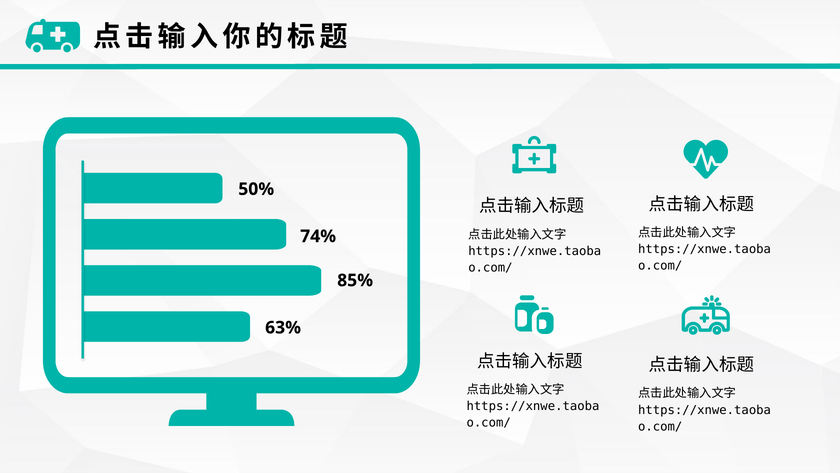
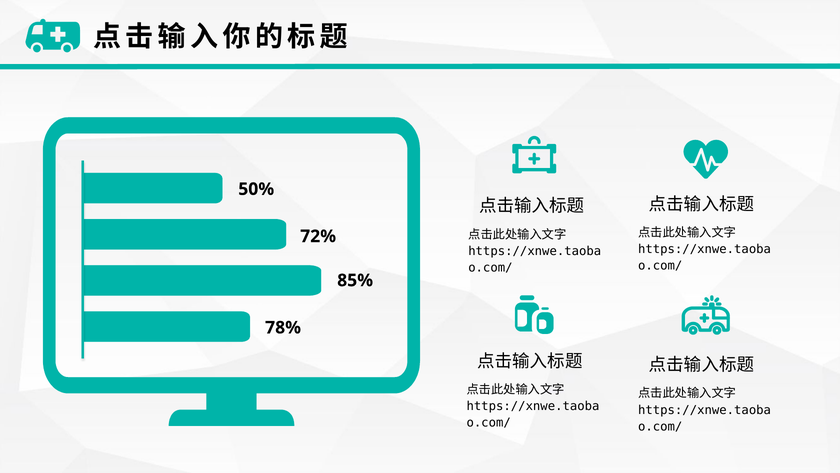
74%: 74% -> 72%
63%: 63% -> 78%
